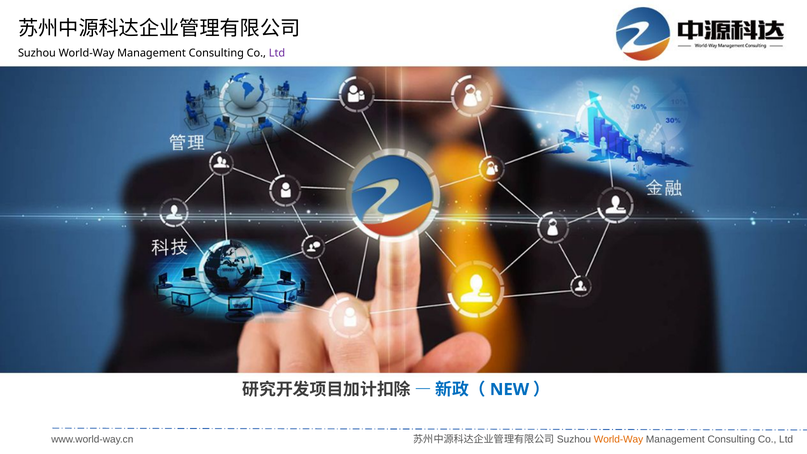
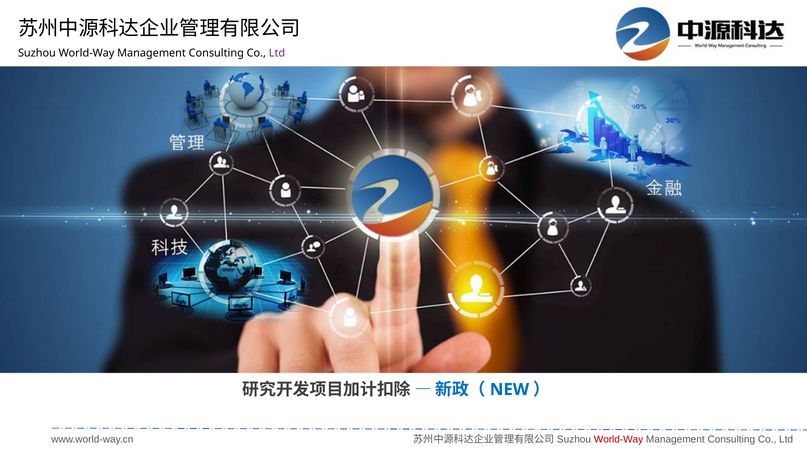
World-Way at (619, 440) colour: orange -> red
